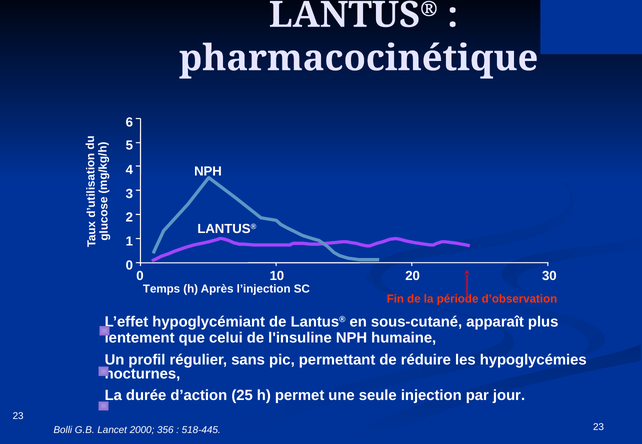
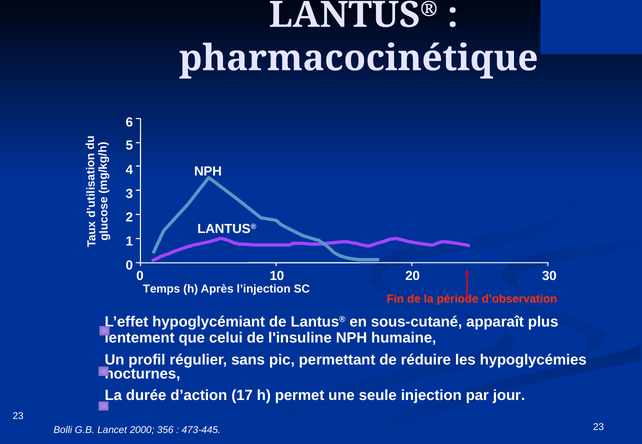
25: 25 -> 17
518-445: 518-445 -> 473-445
